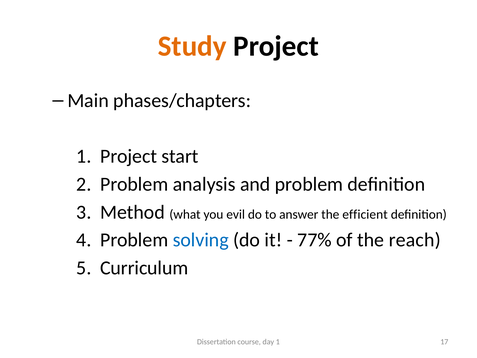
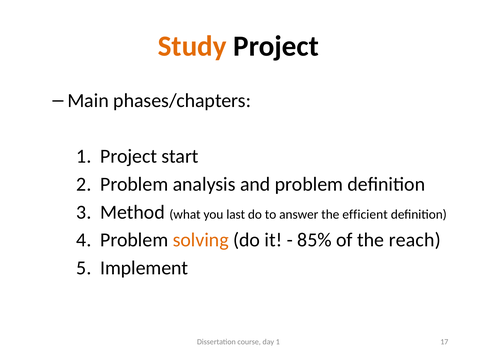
evil: evil -> last
solving colour: blue -> orange
77%: 77% -> 85%
Curriculum: Curriculum -> Implement
